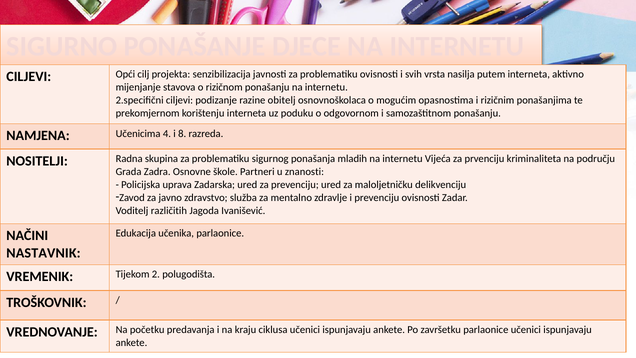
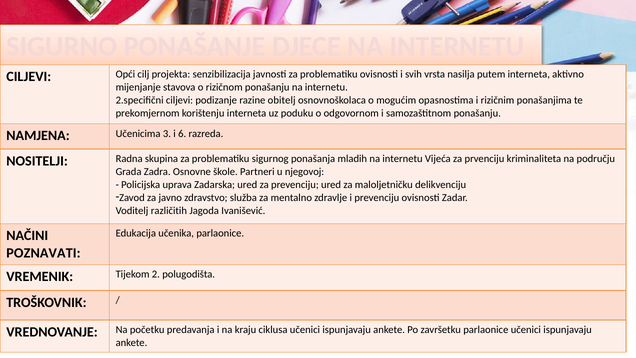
4: 4 -> 3
8: 8 -> 6
znanosti: znanosti -> njegovoj
NASTAVNIK: NASTAVNIK -> POZNAVATI
